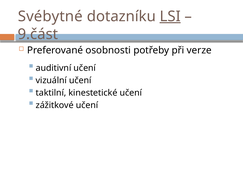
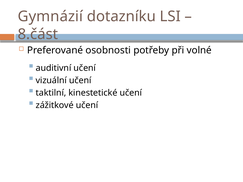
Svébytné: Svébytné -> Gymnázií
LSI underline: present -> none
9.část: 9.část -> 8.část
verze: verze -> volné
